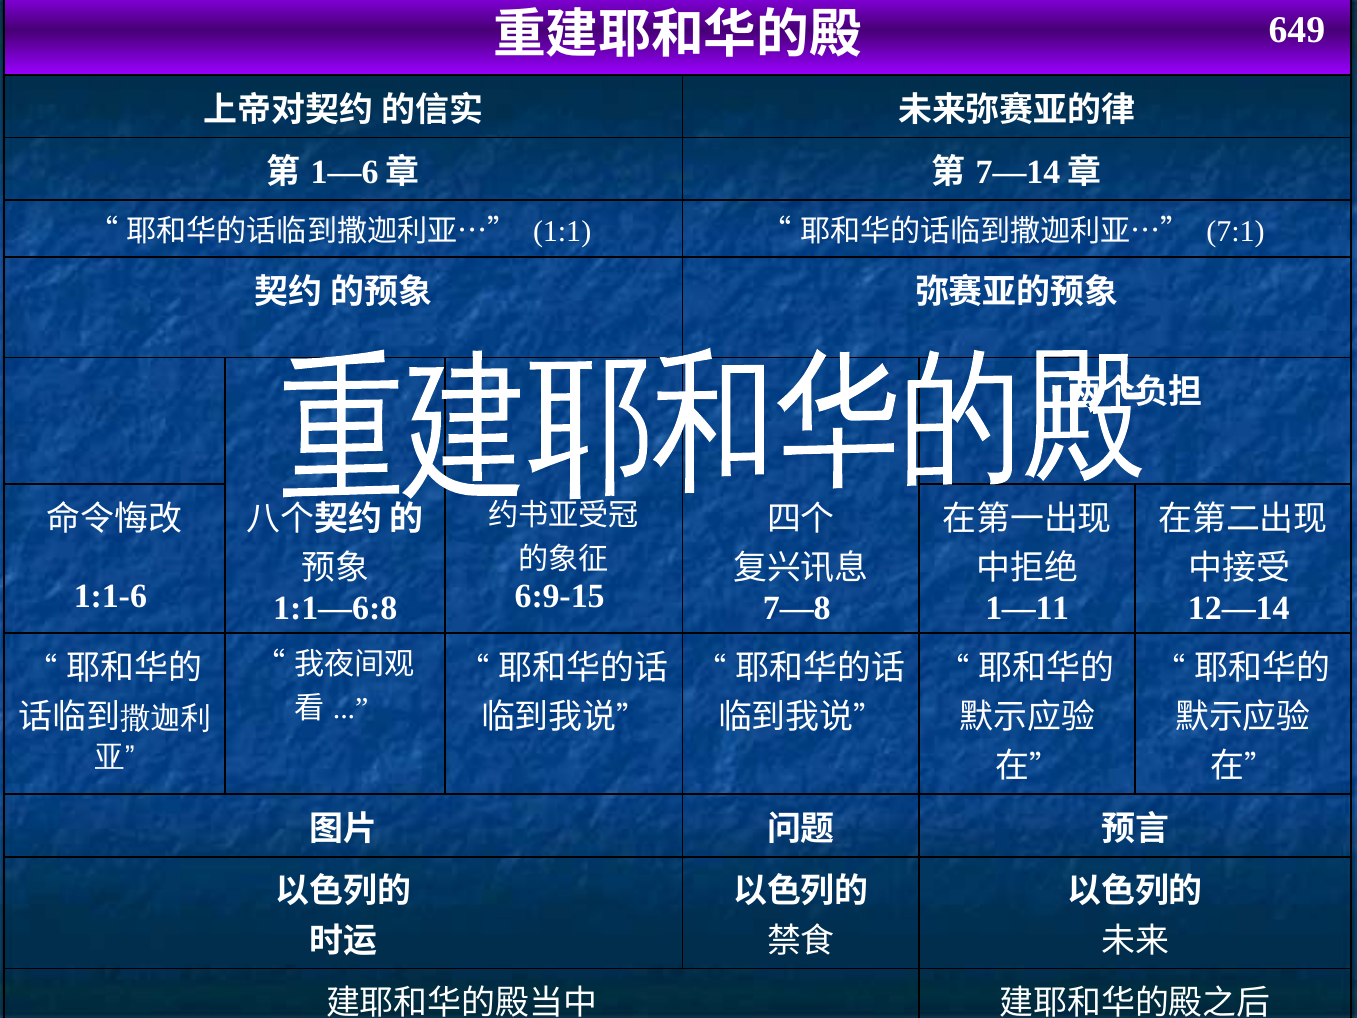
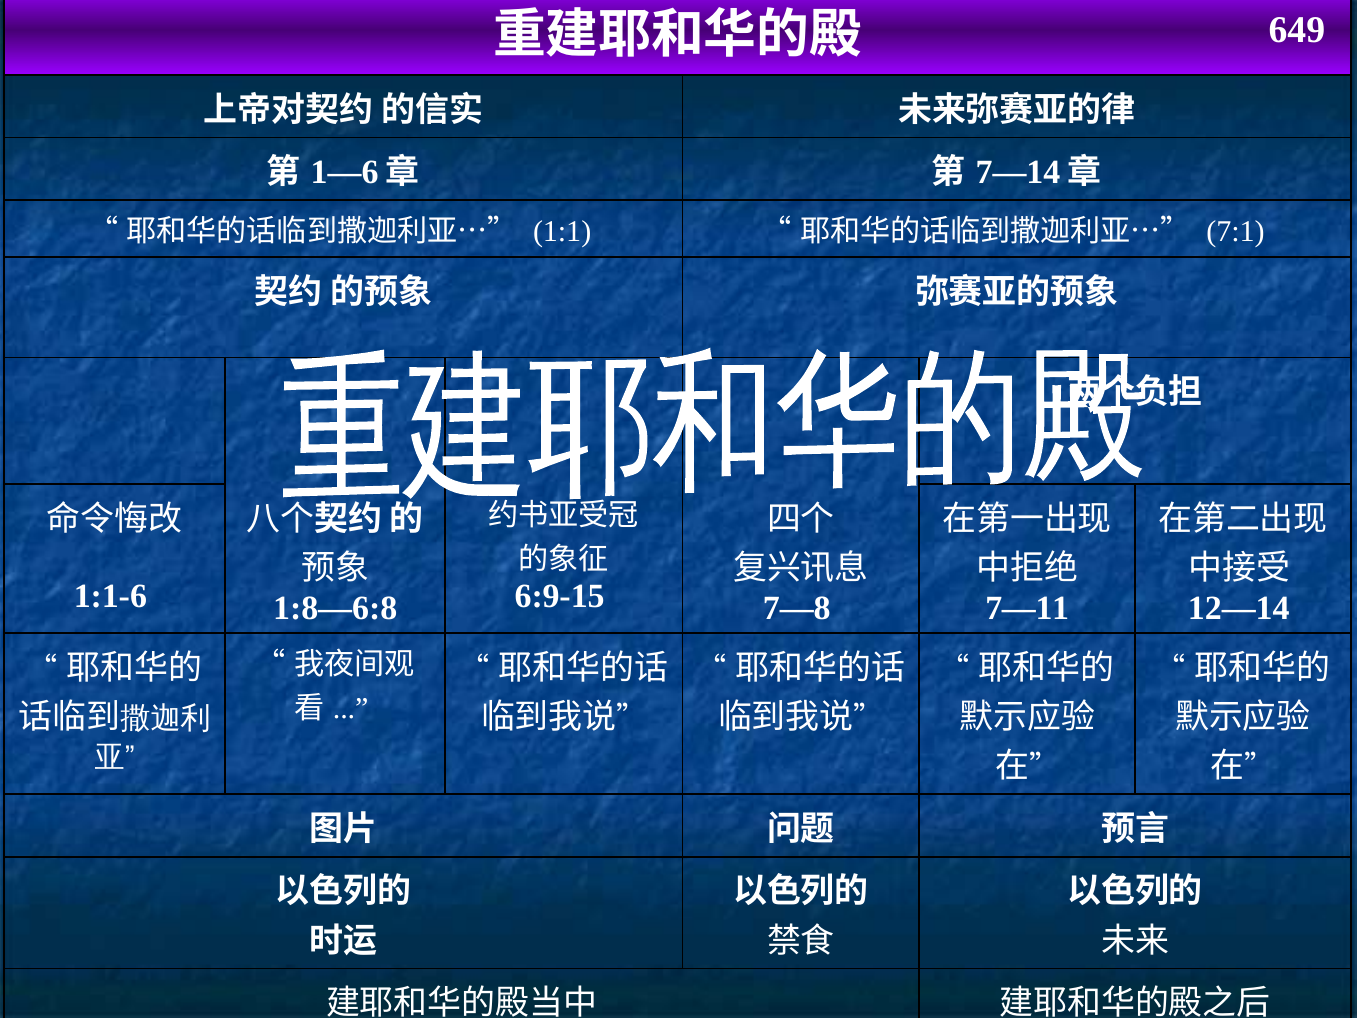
1:1—6:8: 1:1—6:8 -> 1:8—6:8
1—11: 1—11 -> 7—11
